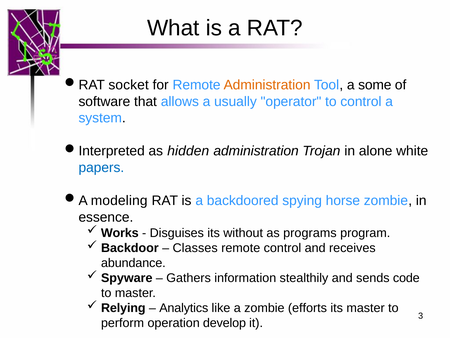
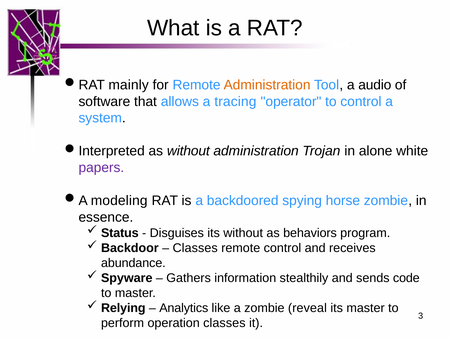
socket: socket -> mainly
some: some -> audio
usually: usually -> tracing
as hidden: hidden -> without
papers colour: blue -> purple
Works: Works -> Status
programs: programs -> behaviors
efforts: efforts -> reveal
operation develop: develop -> classes
